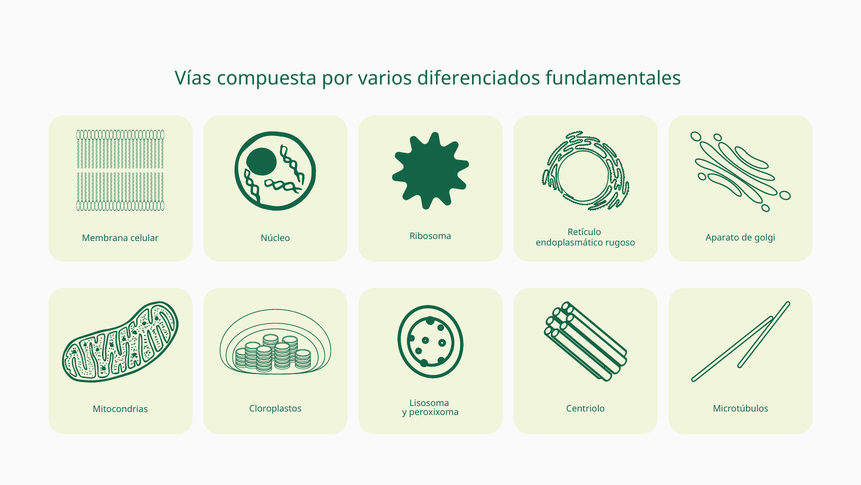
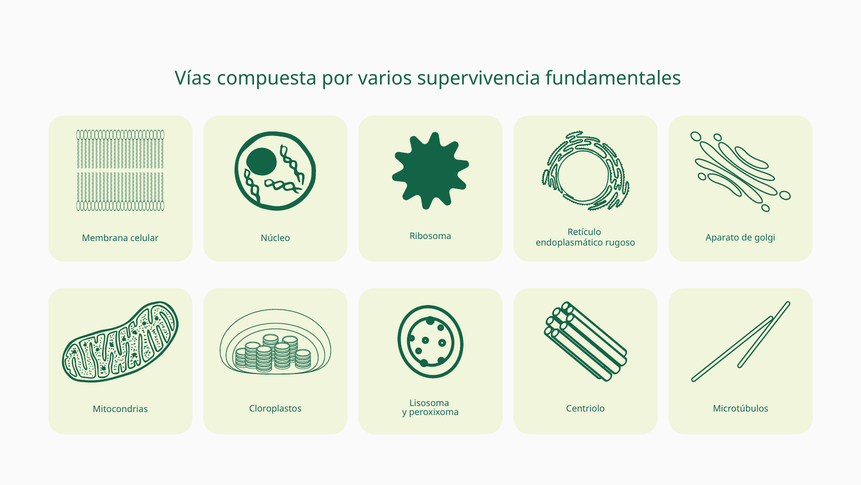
diferenciados: diferenciados -> supervivencia
